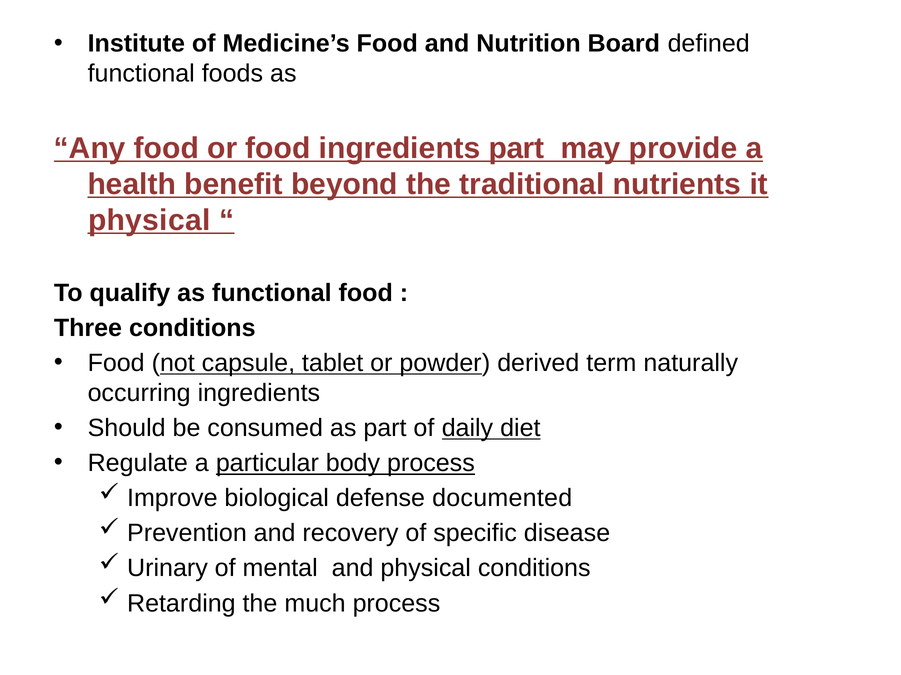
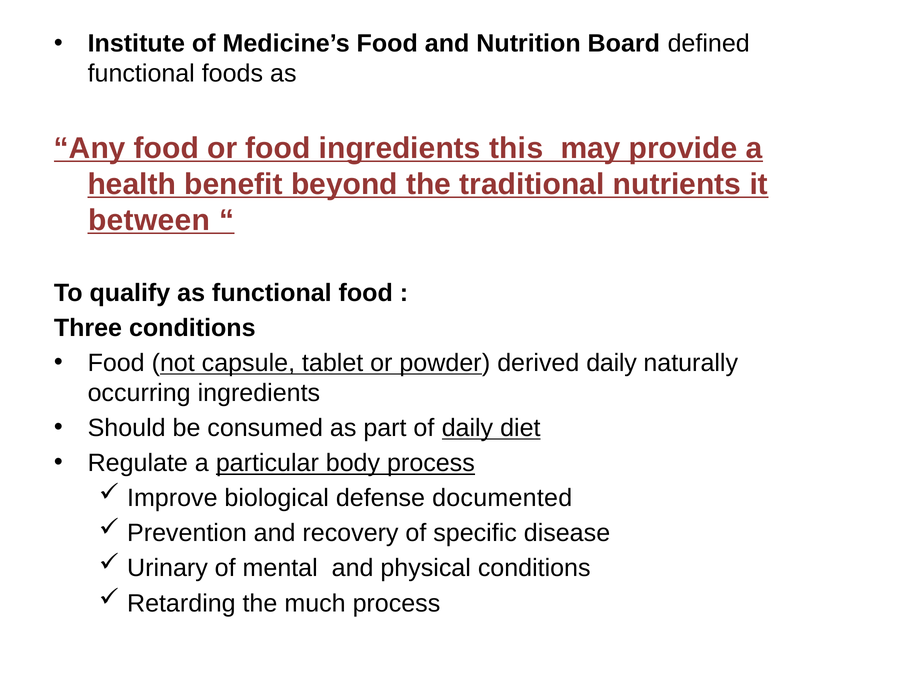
ingredients part: part -> this
physical at (149, 220): physical -> between
derived term: term -> daily
